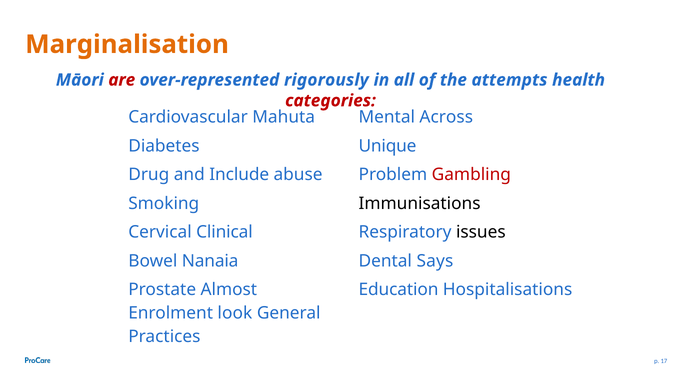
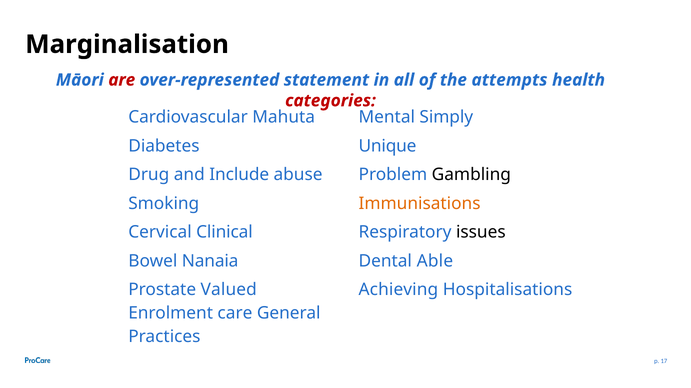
Marginalisation colour: orange -> black
rigorously: rigorously -> statement
Across: Across -> Simply
Gambling colour: red -> black
Immunisations colour: black -> orange
Says: Says -> Able
Almost: Almost -> Valued
Education: Education -> Achieving
look: look -> care
